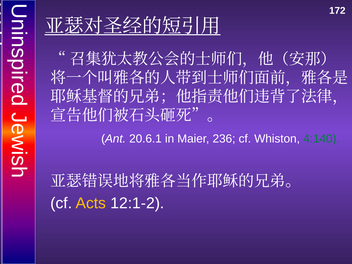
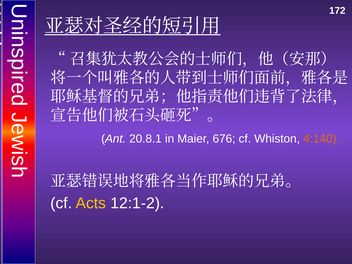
20.6.1: 20.6.1 -> 20.8.1
236: 236 -> 676
4:140 colour: green -> orange
